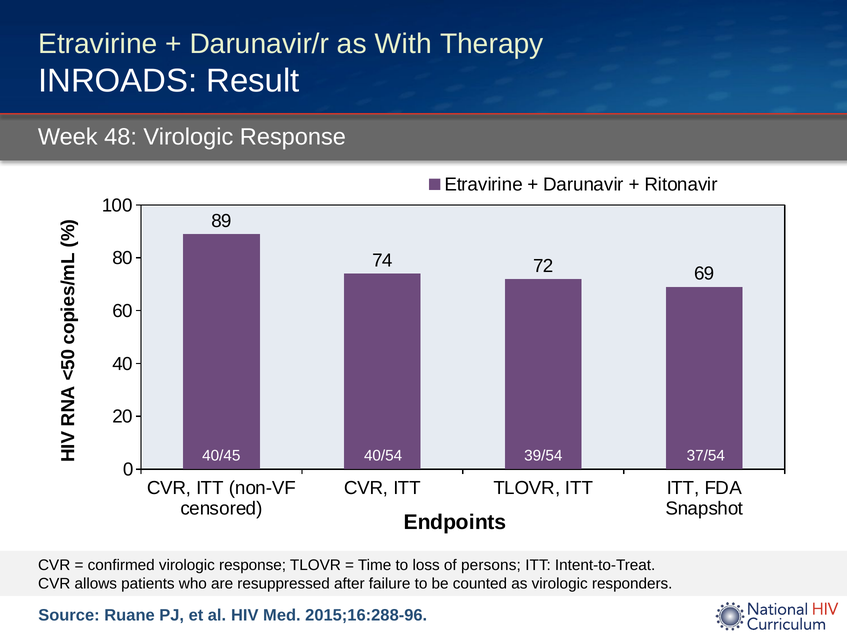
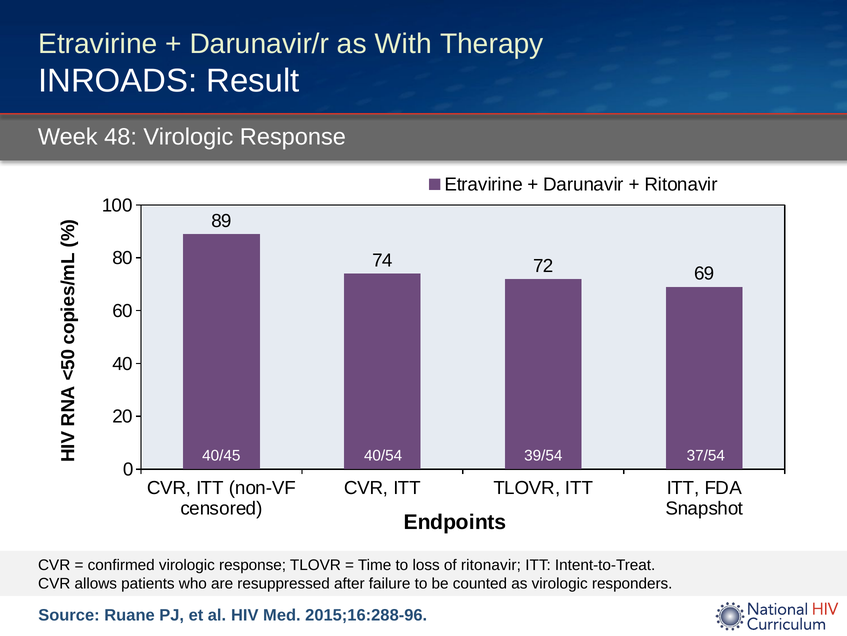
of persons: persons -> ritonavir
